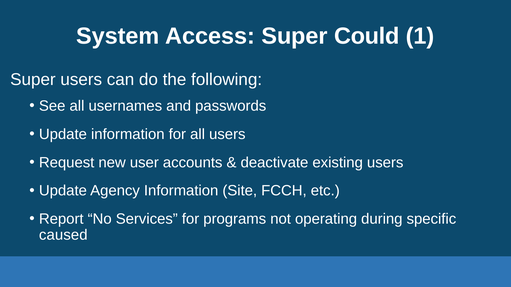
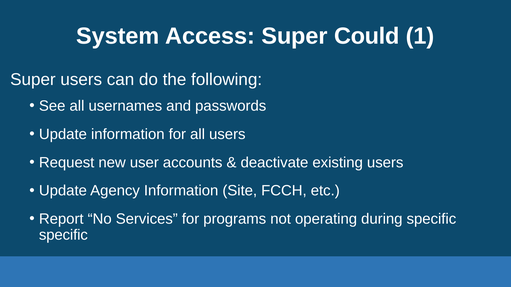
caused at (63, 235): caused -> specific
